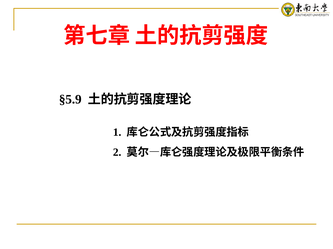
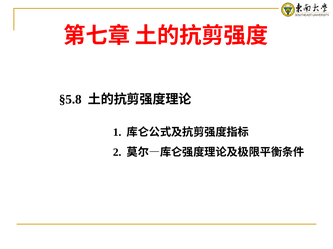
§5.9: §5.9 -> §5.8
